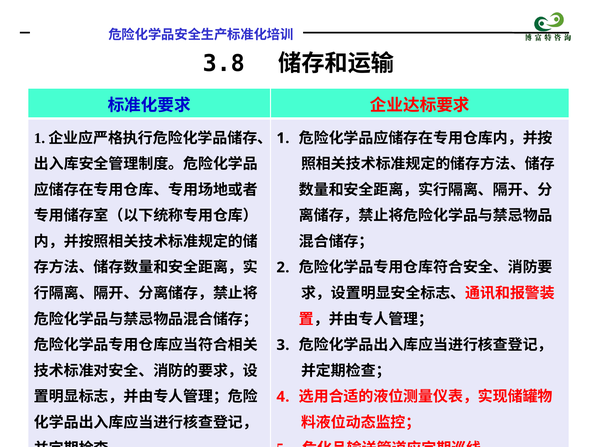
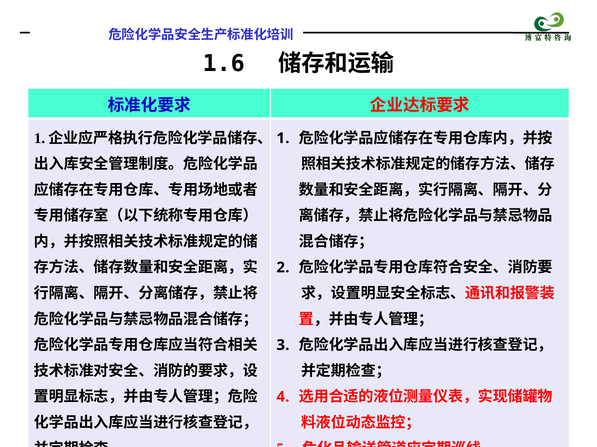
3.8: 3.8 -> 1.6
